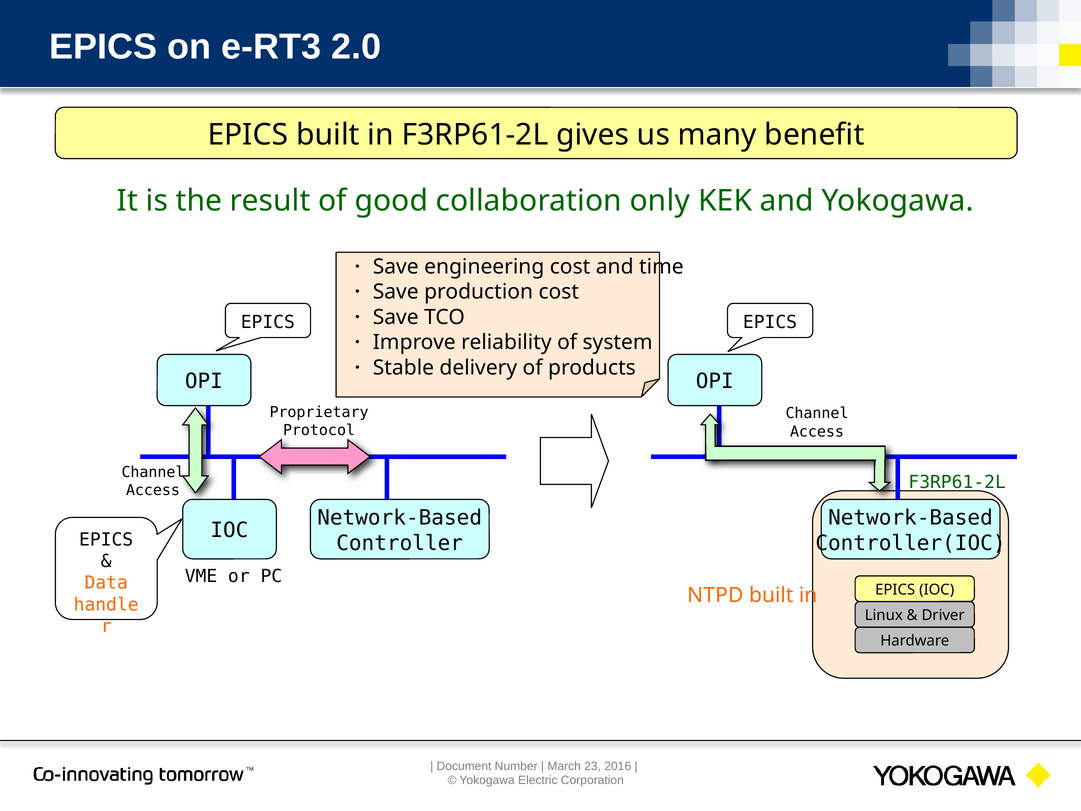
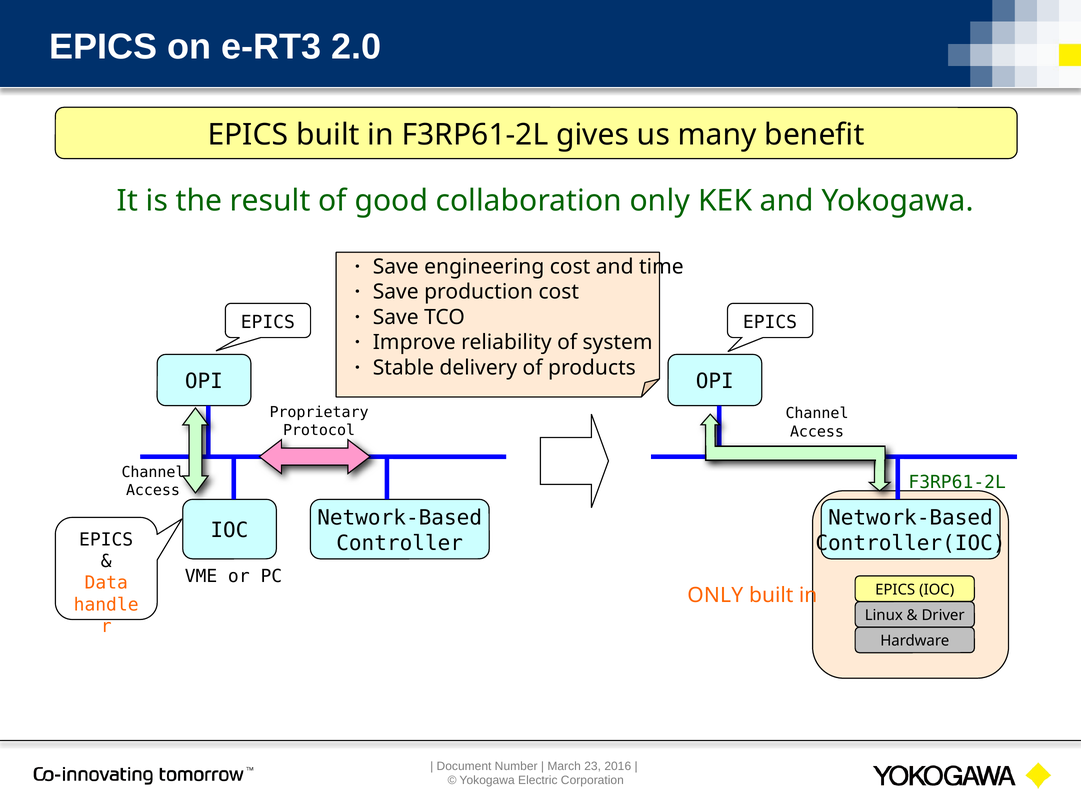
NTPD at (715, 595): NTPD -> ONLY
